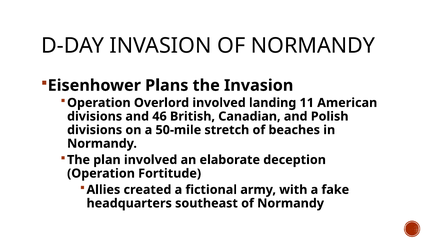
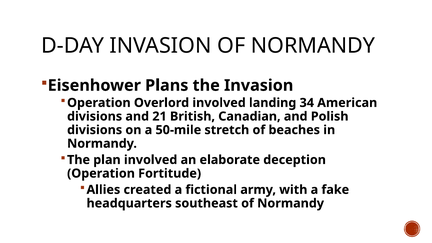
11: 11 -> 34
46: 46 -> 21
